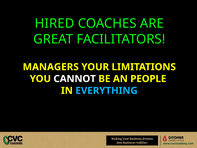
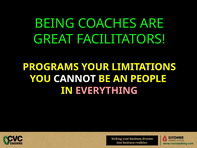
HIRED: HIRED -> BEING
MANAGERS: MANAGERS -> PROGRAMS
EVERYTHING colour: light blue -> pink
